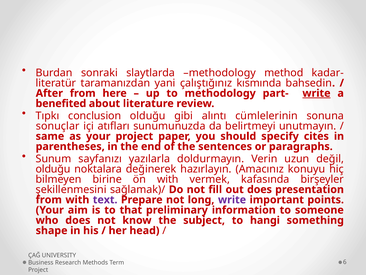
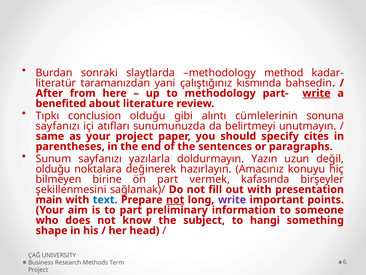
sonuçlar at (58, 126): sonuçlar -> sayfanızı
Verin: Verin -> Yazın
ön with: with -> part
out does: does -> with
from at (49, 199): from -> main
text colour: purple -> blue
not at (175, 199) underline: none -> present
to that: that -> part
